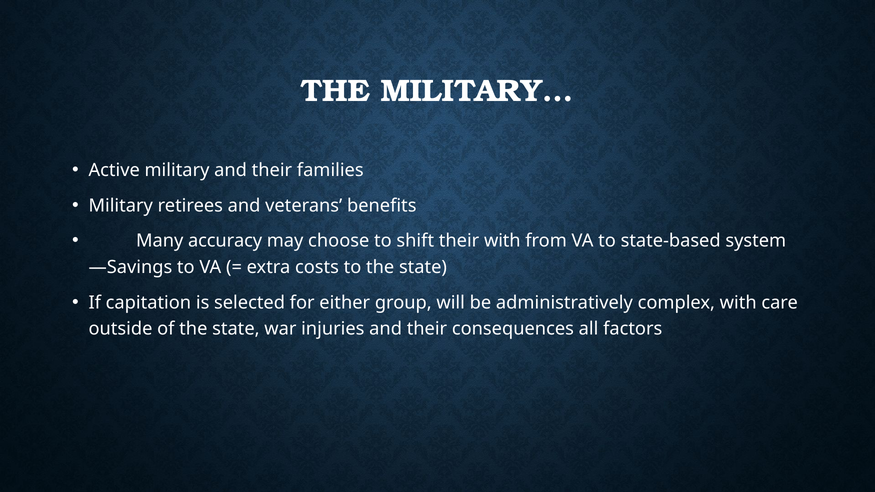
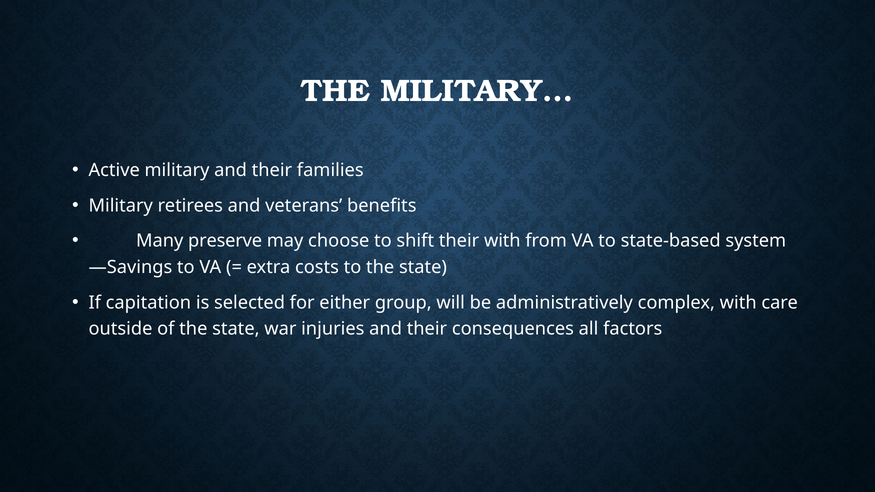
accuracy: accuracy -> preserve
